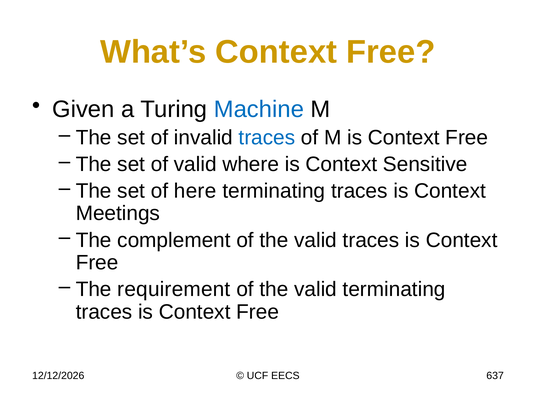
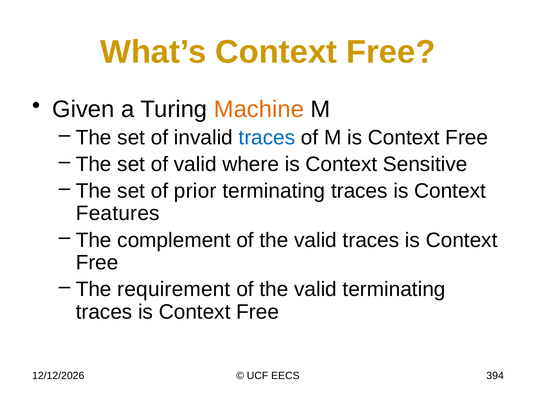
Machine colour: blue -> orange
here: here -> prior
Meetings: Meetings -> Features
637: 637 -> 394
